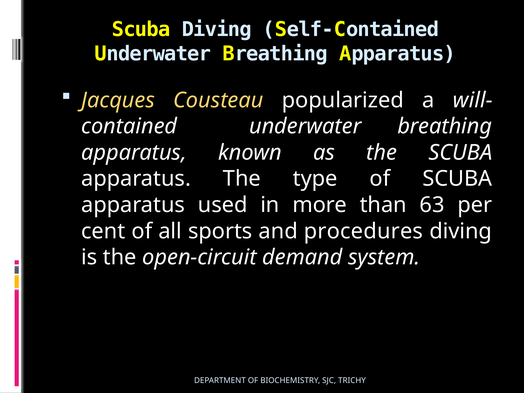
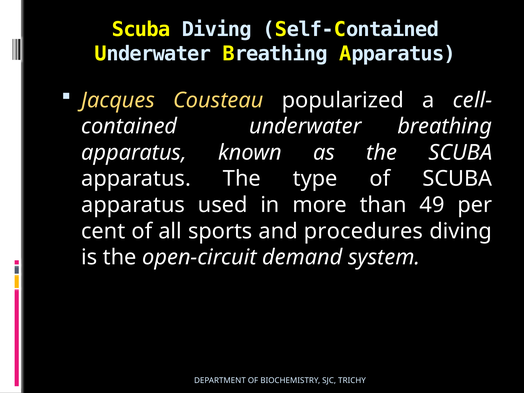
will-: will- -> cell-
63: 63 -> 49
